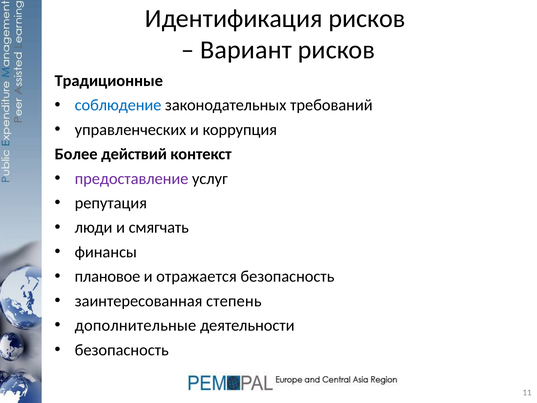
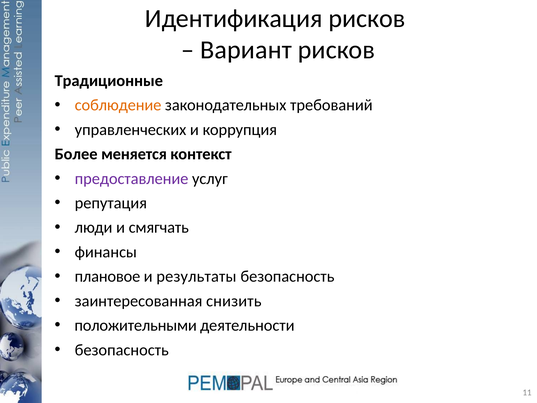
соблюдение colour: blue -> orange
действий: действий -> меняется
отражается: отражается -> результаты
степень: степень -> снизить
дополнительные: дополнительные -> положительными
